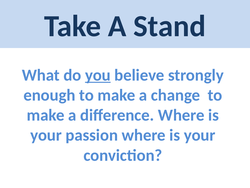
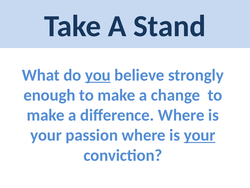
your at (200, 135) underline: none -> present
